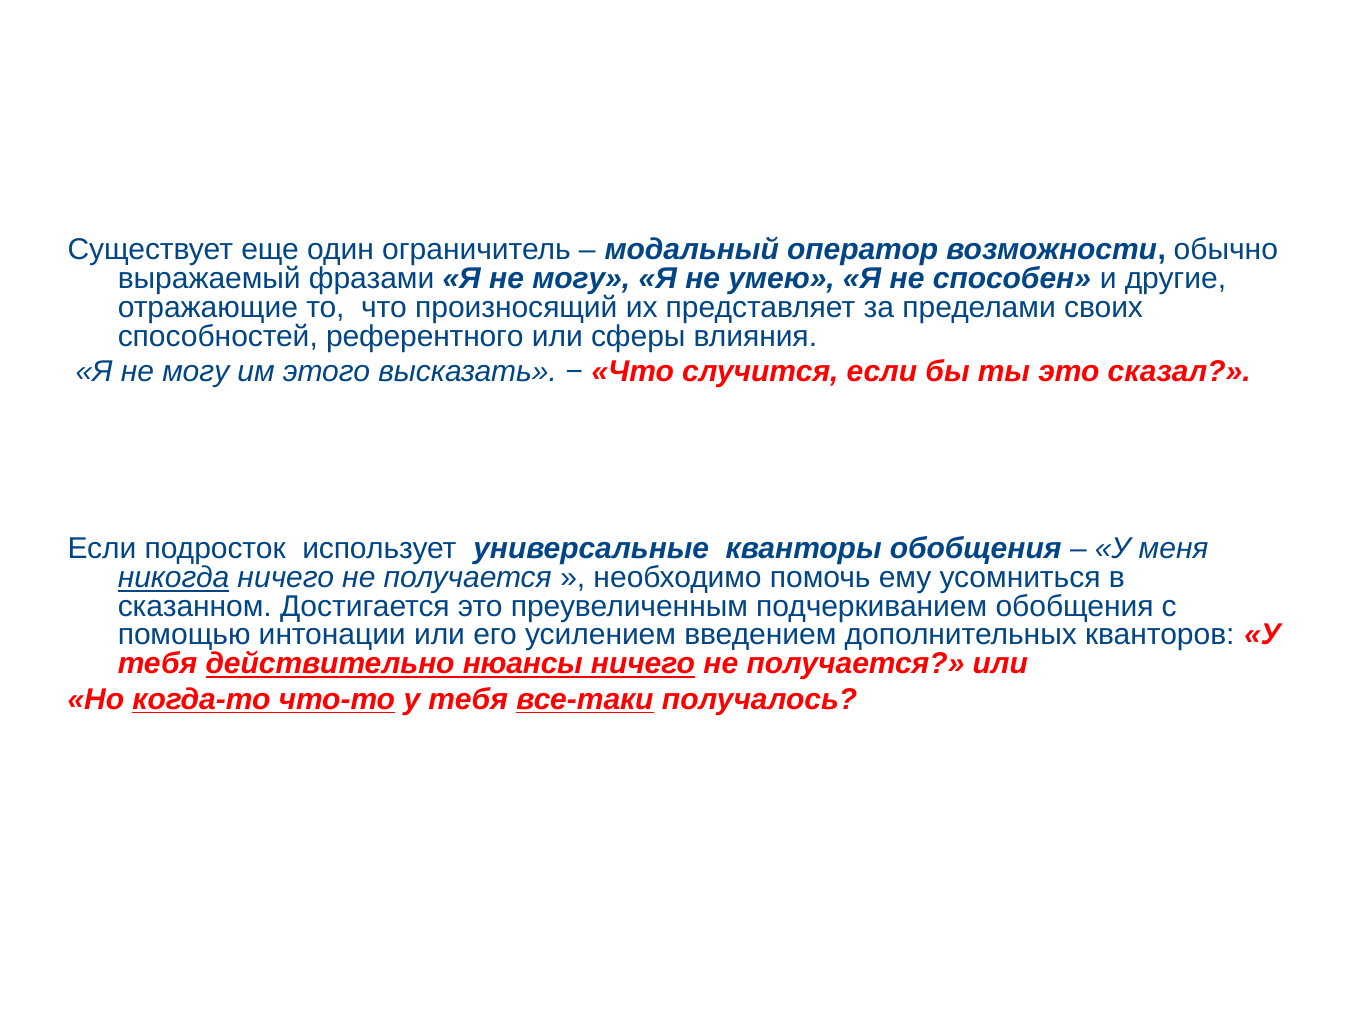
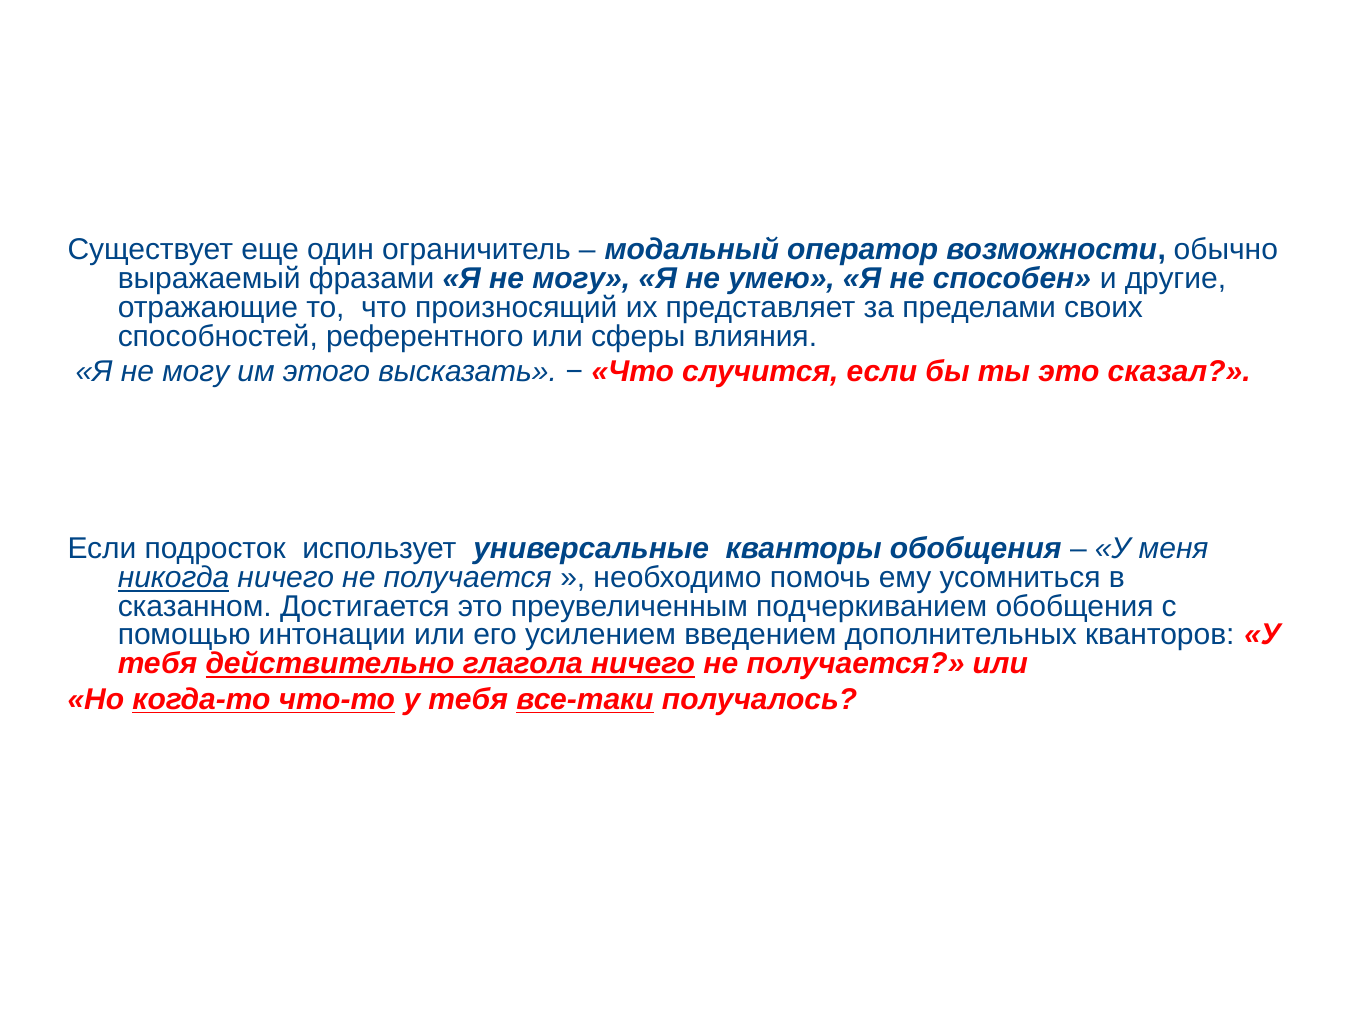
нюансы: нюансы -> глагола
